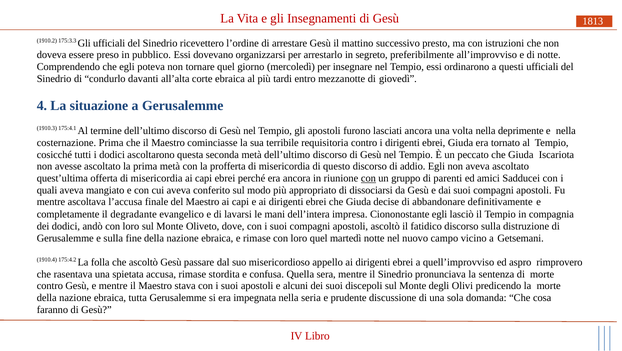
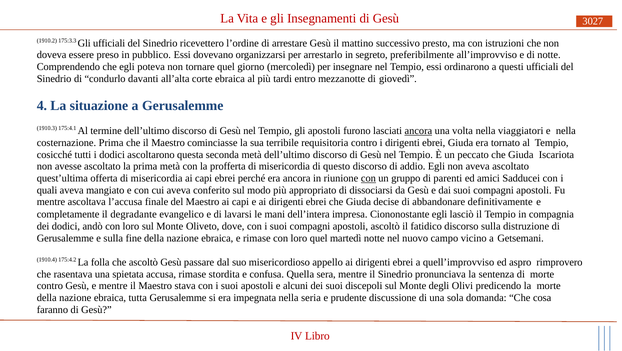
1813: 1813 -> 3027
ancora at (418, 131) underline: none -> present
deprimente: deprimente -> viaggiatori
